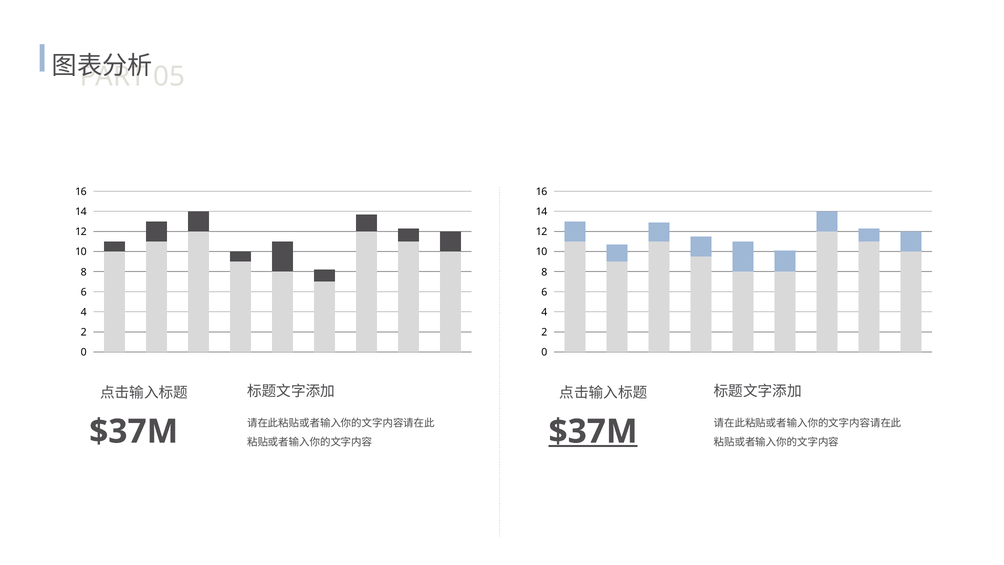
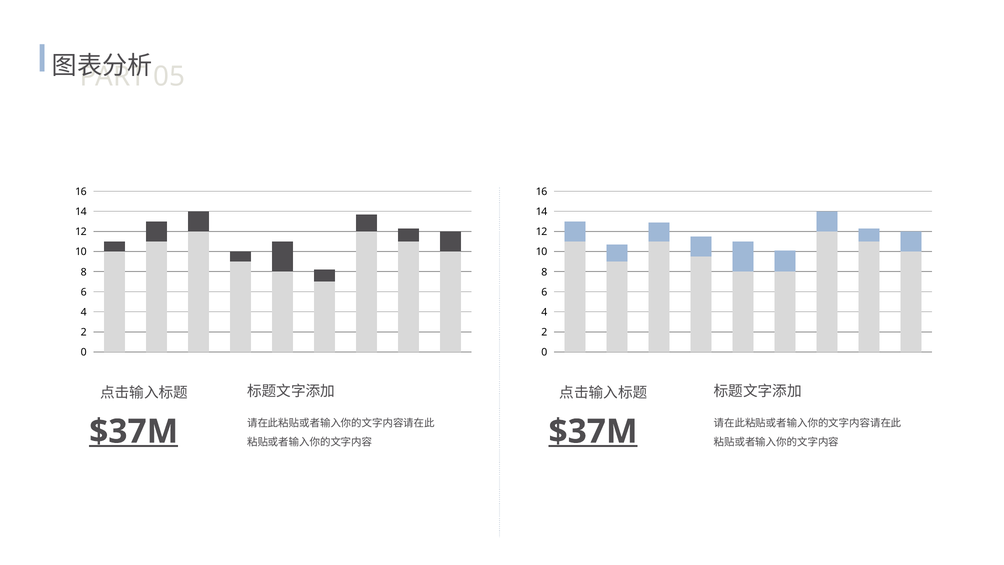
$37M at (134, 431) underline: none -> present
